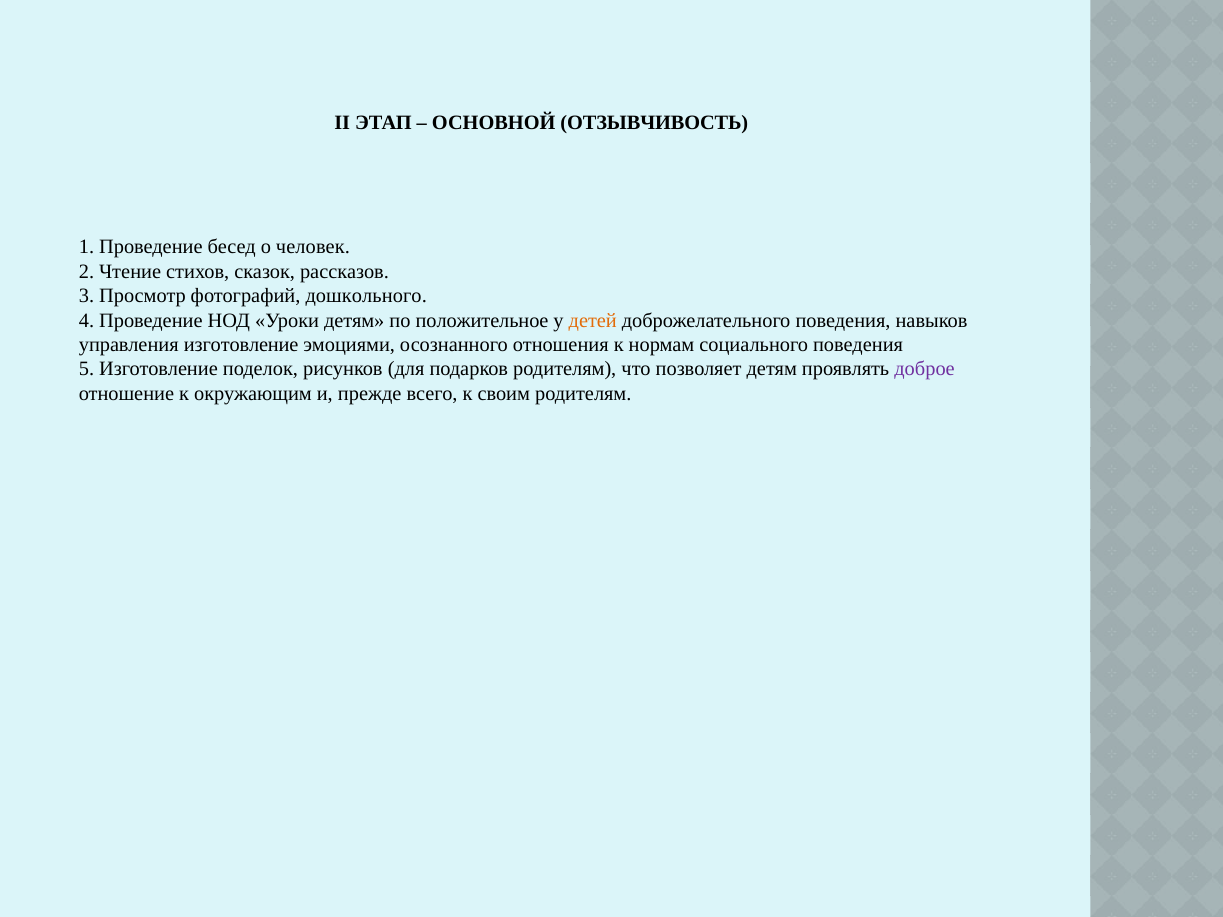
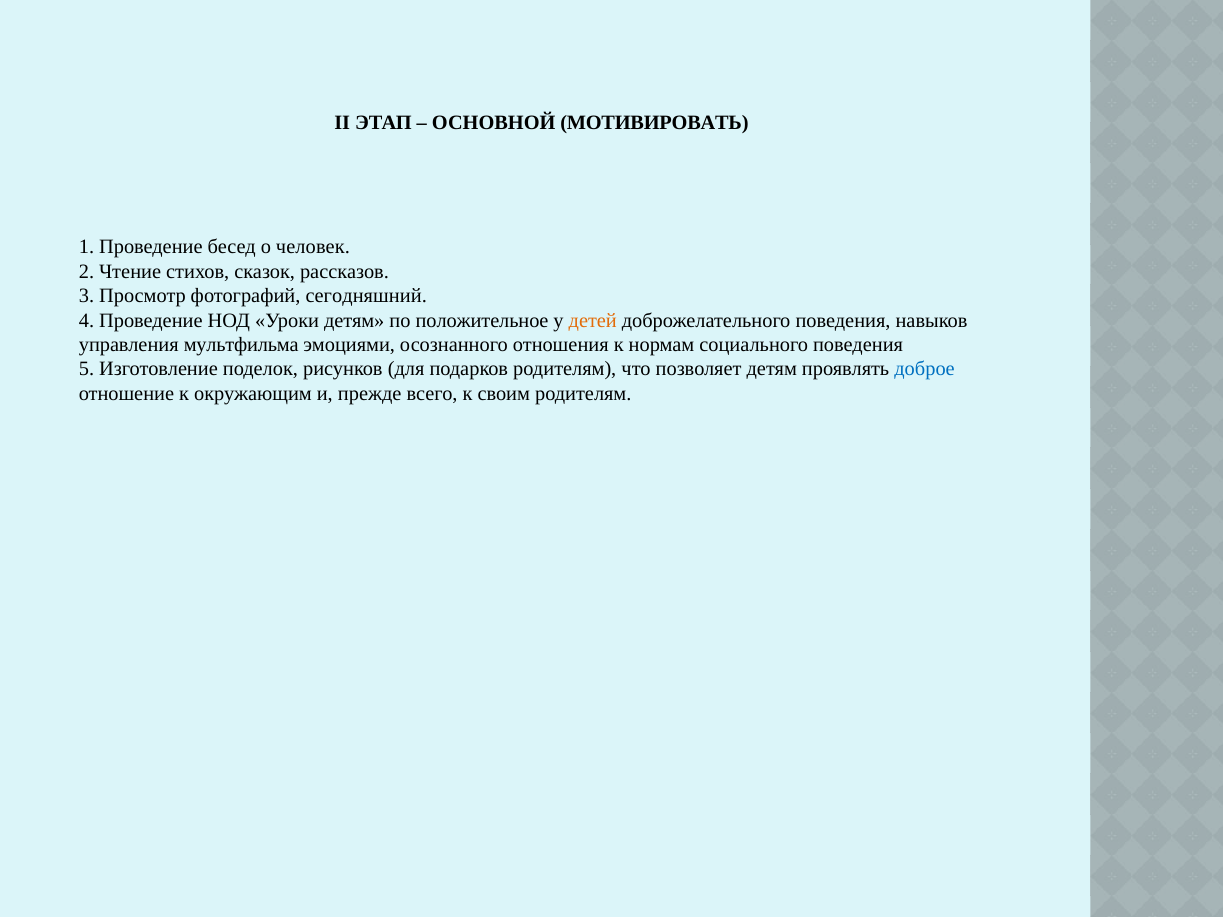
ОТЗЫВЧИВОСТЬ: ОТЗЫВЧИВОСТЬ -> МОТИВИРОВАТЬ
дошкольного: дошкольного -> сегодняшний
управления изготовление: изготовление -> мультфильма
доброе colour: purple -> blue
